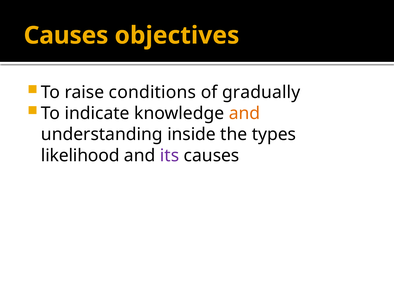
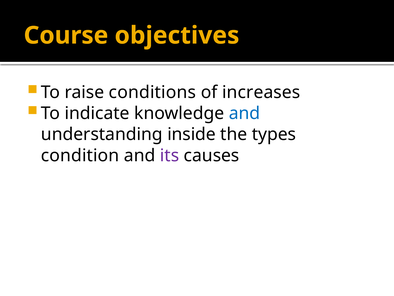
Causes at (66, 35): Causes -> Course
gradually: gradually -> increases
and at (244, 113) colour: orange -> blue
likelihood: likelihood -> condition
